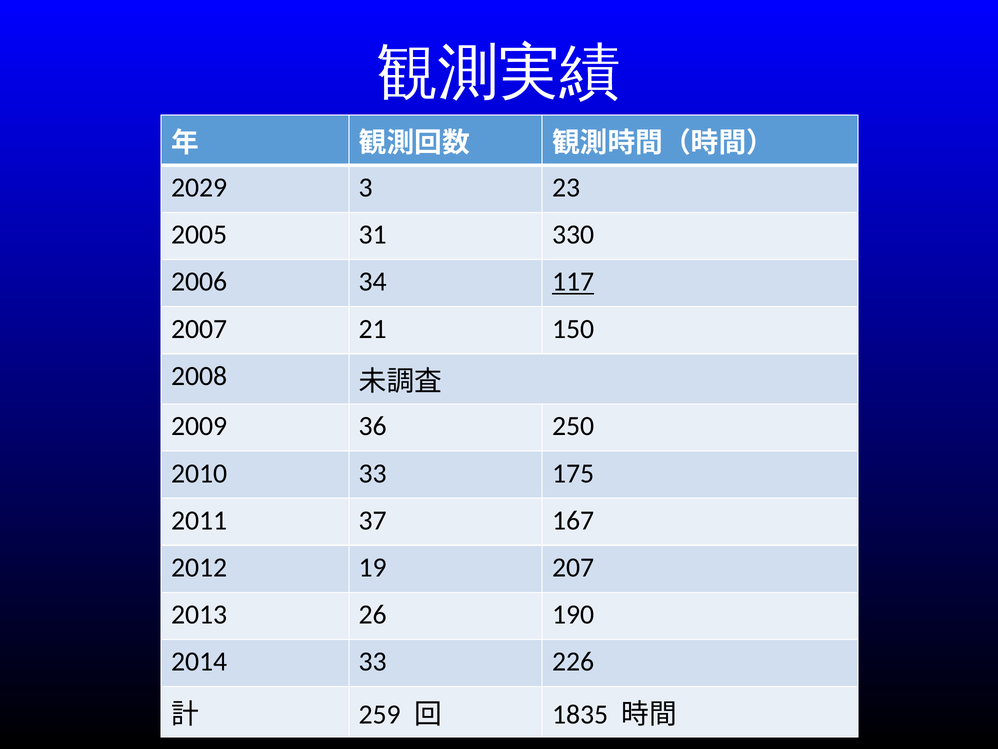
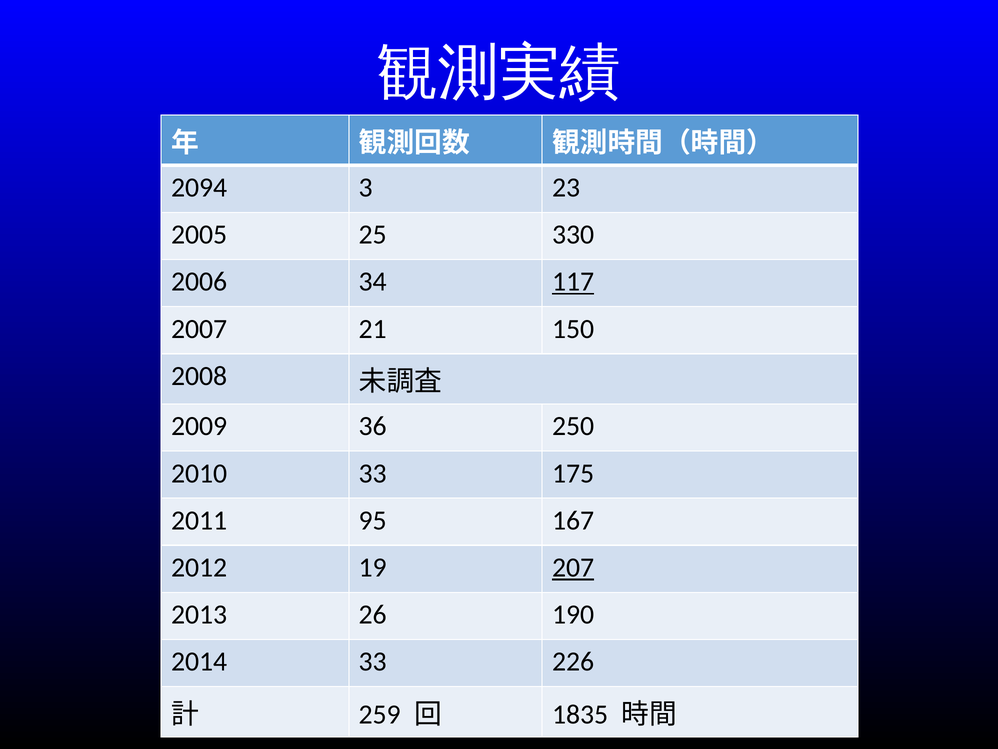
2029: 2029 -> 2094
31: 31 -> 25
37: 37 -> 95
207 underline: none -> present
